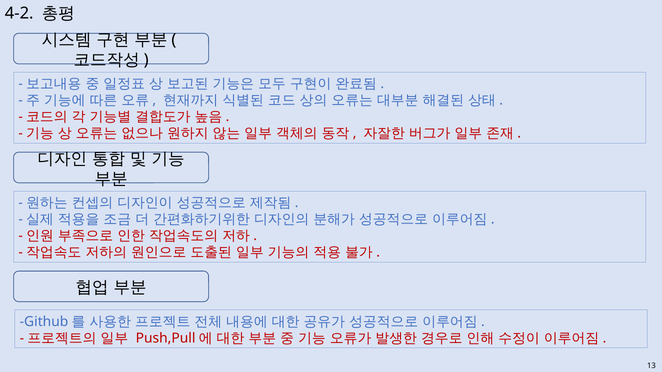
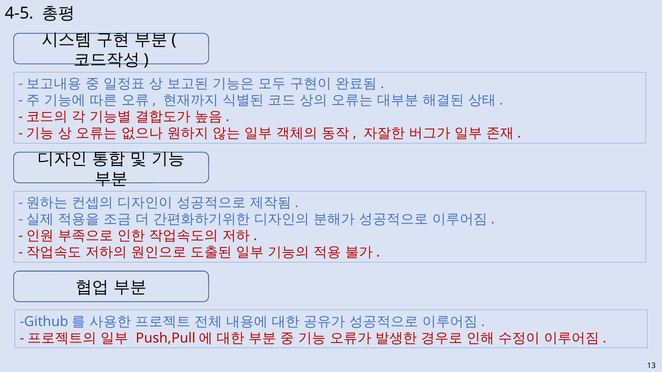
4-2: 4-2 -> 4-5
